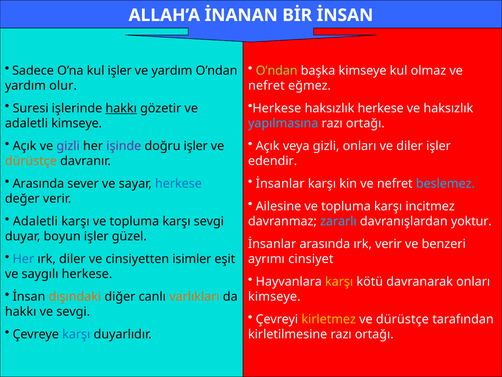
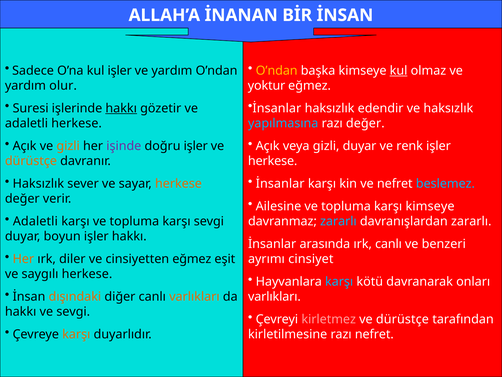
O’ndan at (277, 70) colour: light green -> yellow
kul at (399, 70) underline: none -> present
nefret at (266, 85): nefret -> yoktur
Herkese at (277, 108): Herkese -> İnsanlar
haksızlık herkese: herkese -> edendir
adaletli kimseye: kimseye -> herkese
ortağı at (365, 123): ortağı -> değer
gizli at (68, 146) colour: purple -> orange
gizli onları: onları -> duyar
ve diler: diler -> renk
edendir at (273, 161): edendir -> herkese
Arasında at (38, 183): Arasında -> Haksızlık
herkese at (178, 183) colour: blue -> orange
karşı incitmez: incitmez -> kimseye
davranışlardan yoktur: yoktur -> zararlı
işler güzel: güzel -> hakkı
ırk verir: verir -> canlı
Her at (23, 259) colour: blue -> orange
cinsiyetten isimler: isimler -> eğmez
karşı at (339, 281) colour: yellow -> light blue
kimseye at (274, 296): kimseye -> varlıkları
kirletmez colour: yellow -> pink
karşı at (76, 334) colour: blue -> orange
kirletilmesine razı ortağı: ortağı -> nefret
